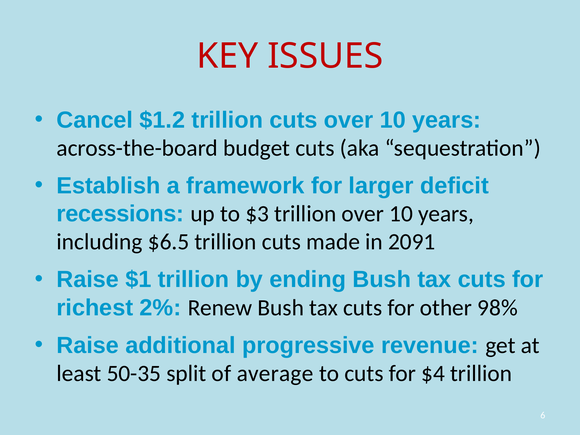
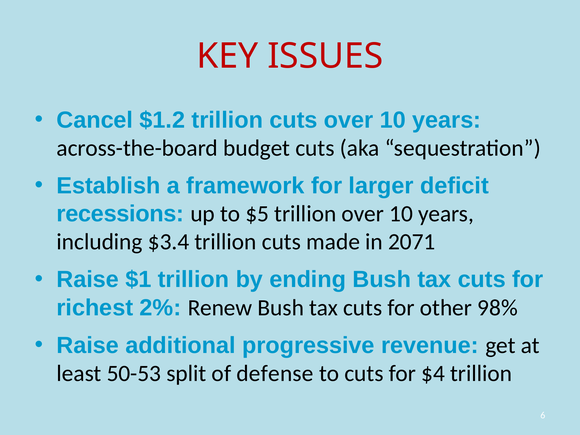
$3: $3 -> $5
$6.5: $6.5 -> $3.4
2091: 2091 -> 2071
50-35: 50-35 -> 50-53
average: average -> defense
